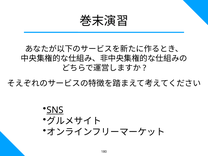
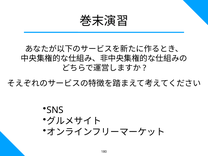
SNS underline: present -> none
